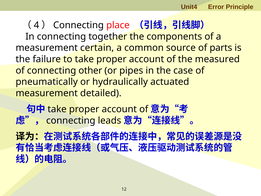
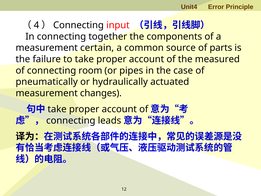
place: place -> input
other: other -> room
detailed: detailed -> changes
